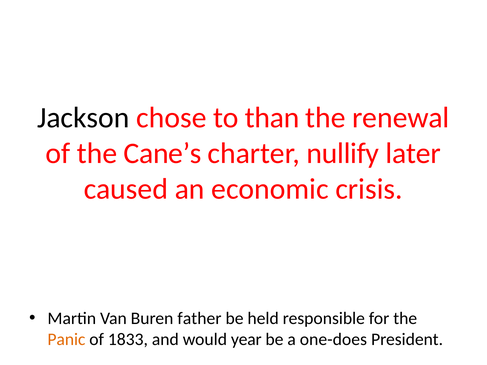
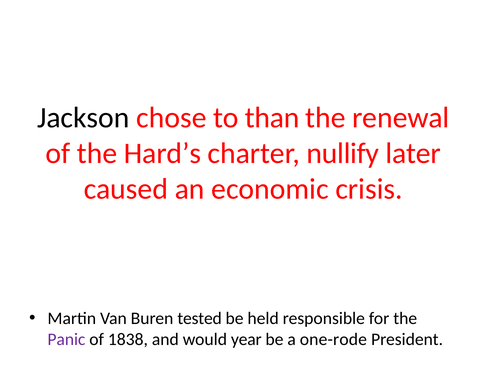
Cane’s: Cane’s -> Hard’s
father: father -> tested
Panic colour: orange -> purple
1833: 1833 -> 1838
one-does: one-does -> one-rode
